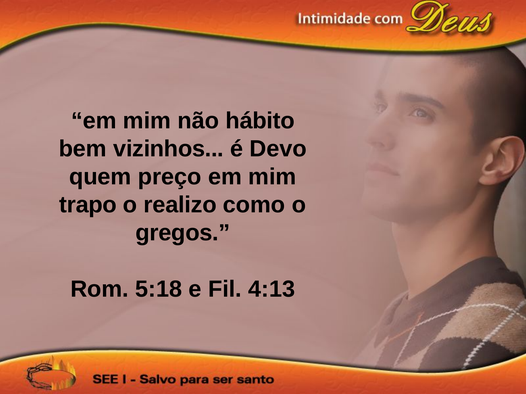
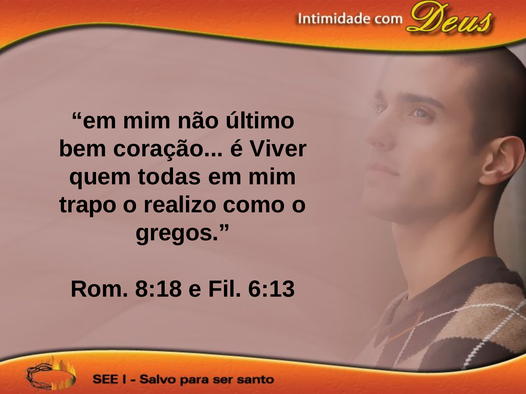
hábito: hábito -> último
vizinhos: vizinhos -> coração
Devo: Devo -> Viver
preço: preço -> todas
5:18: 5:18 -> 8:18
4:13: 4:13 -> 6:13
